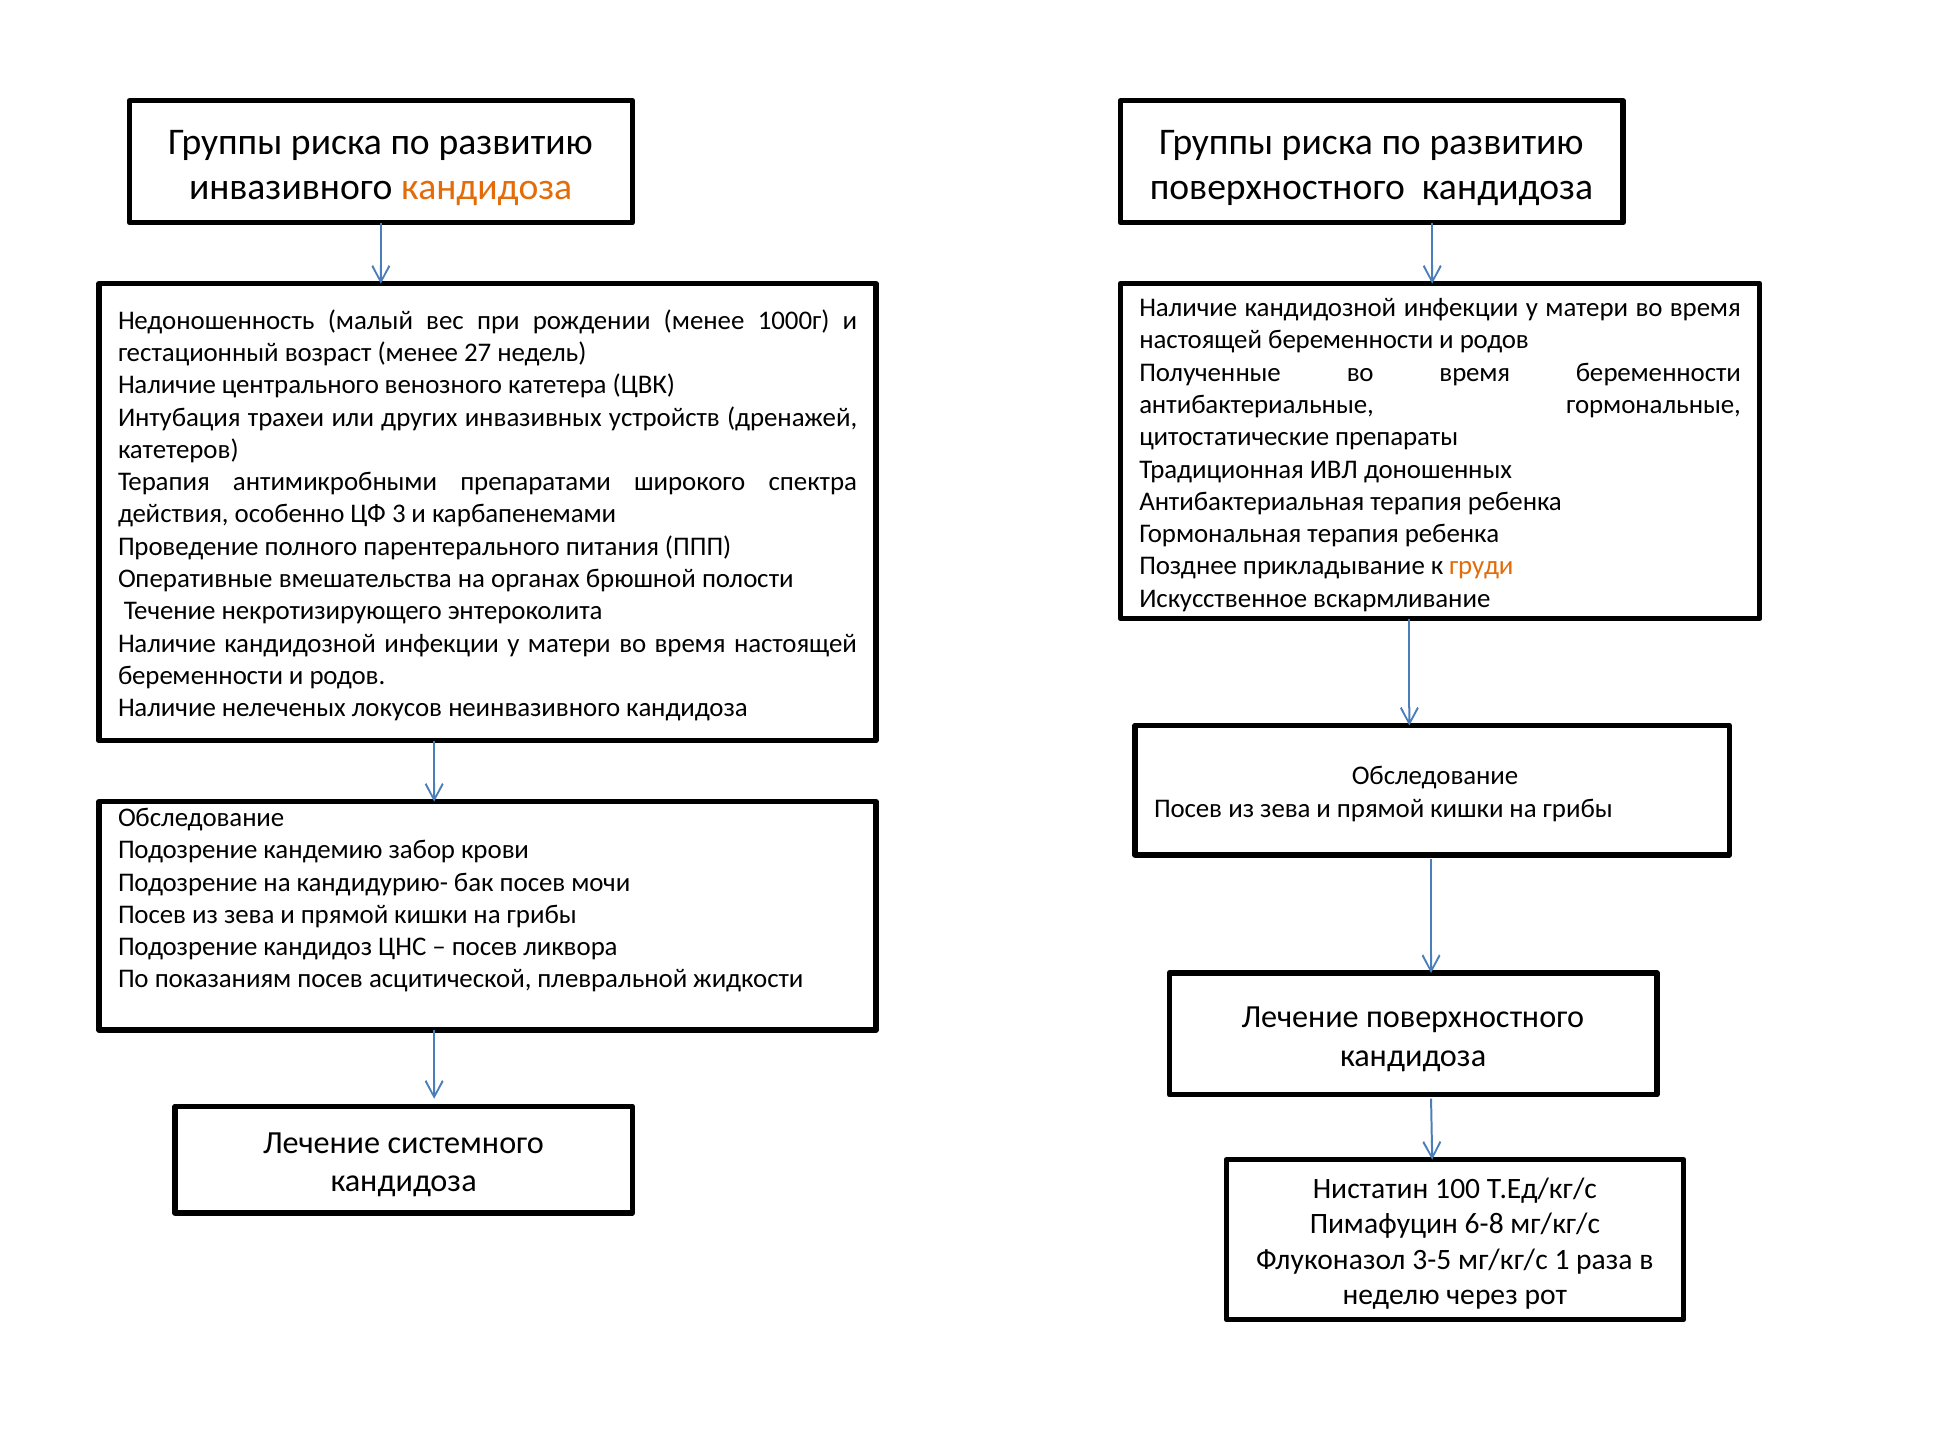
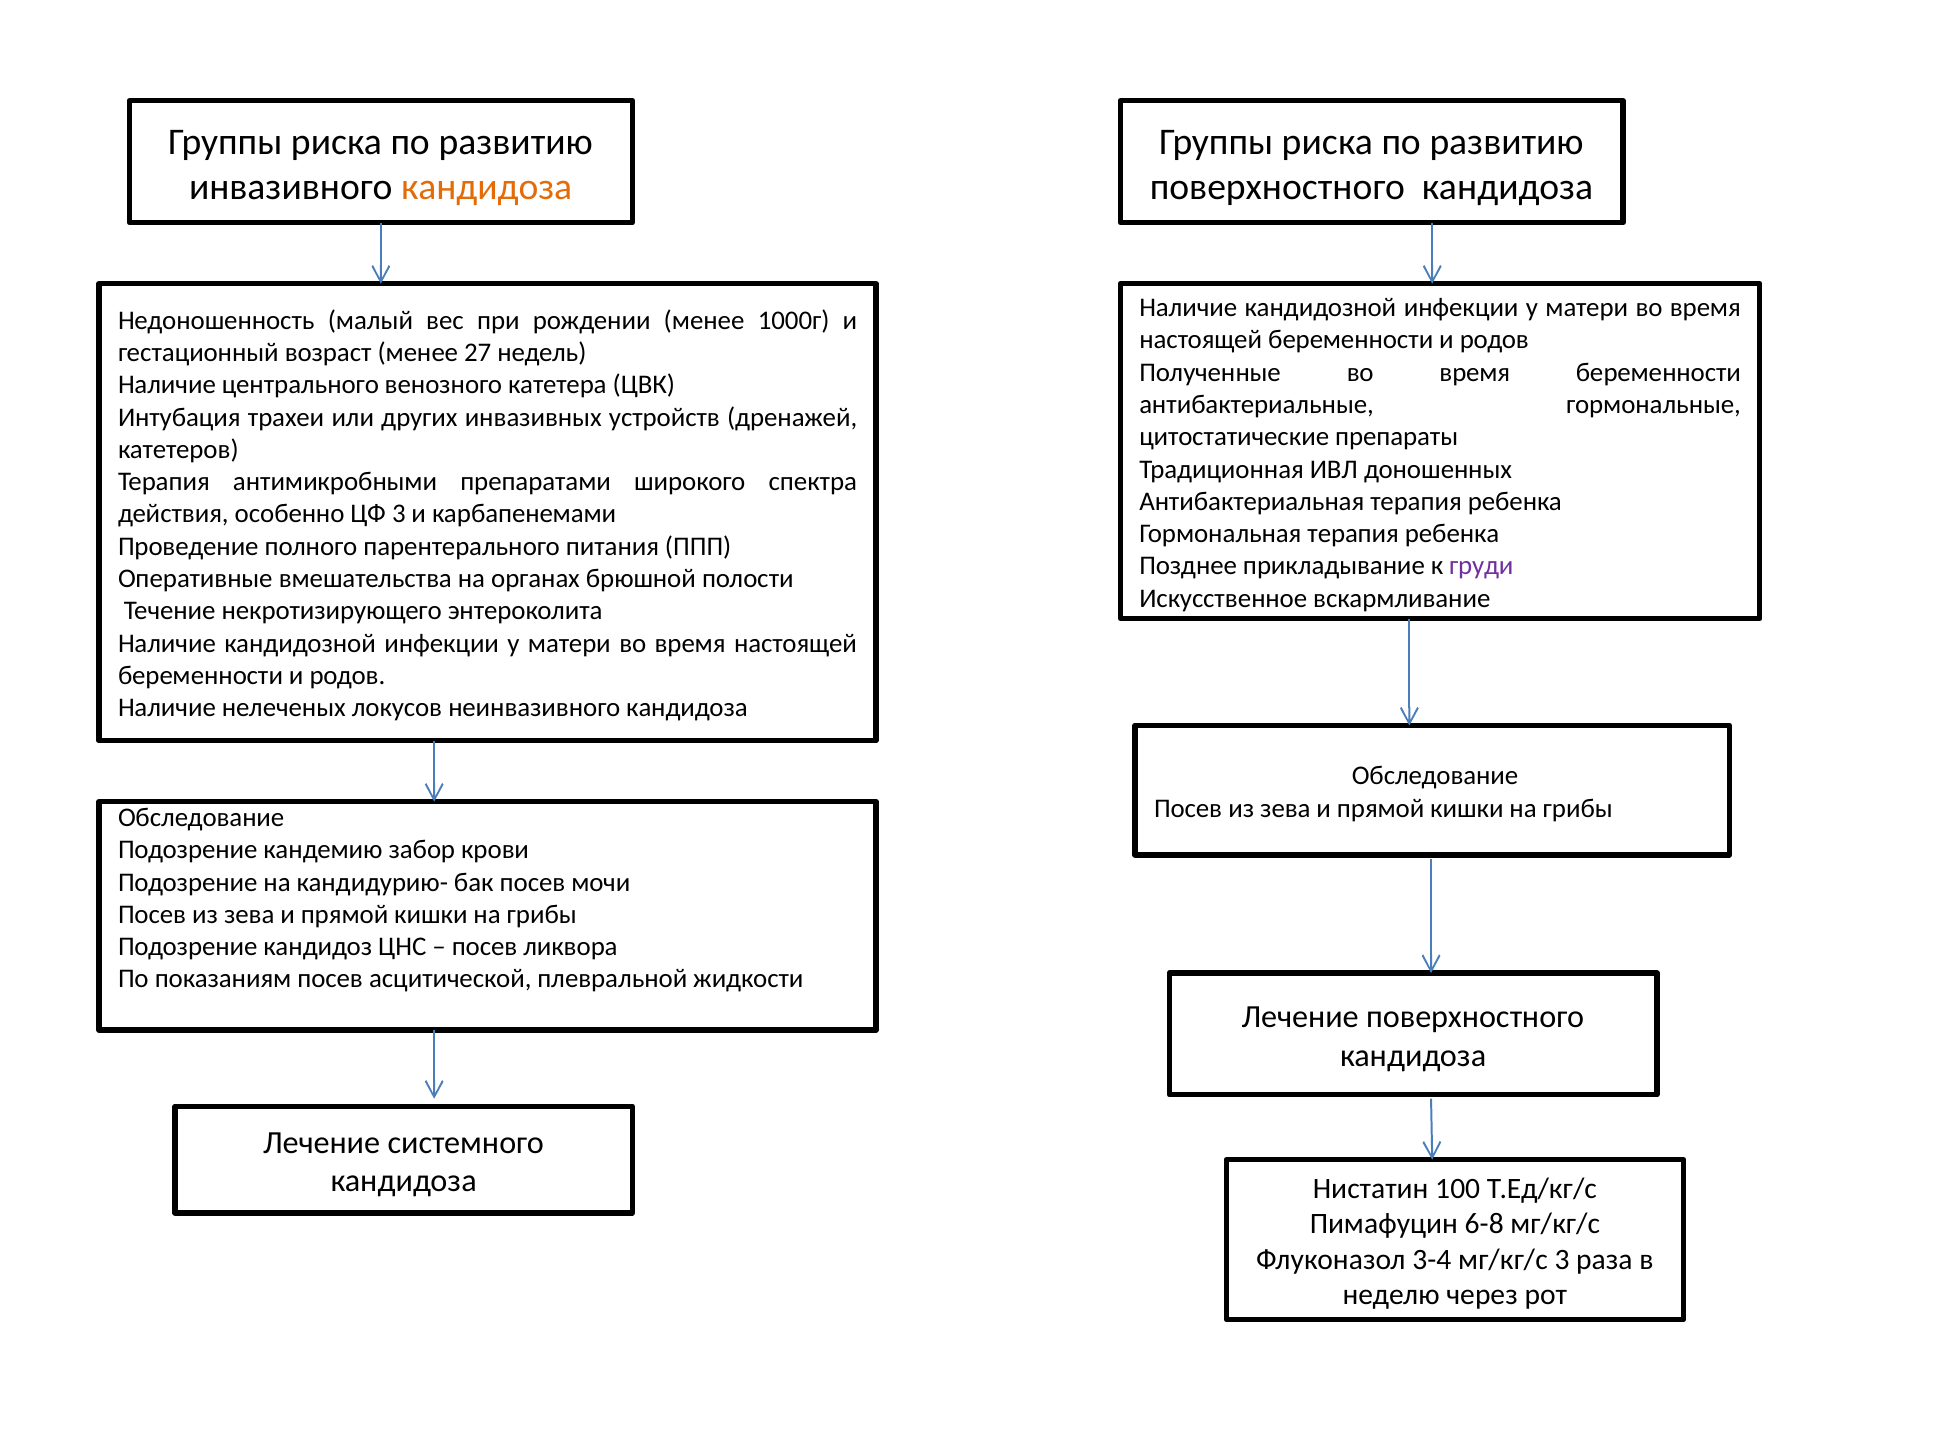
груди colour: orange -> purple
3-5: 3-5 -> 3-4
мг/кг/с 1: 1 -> 3
